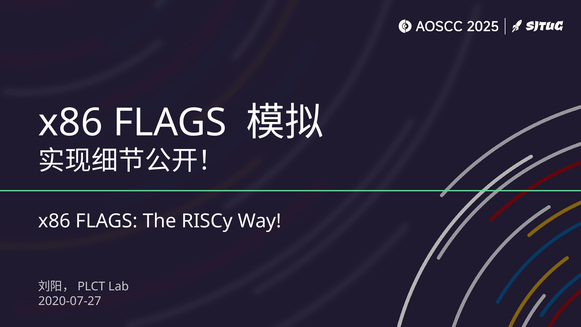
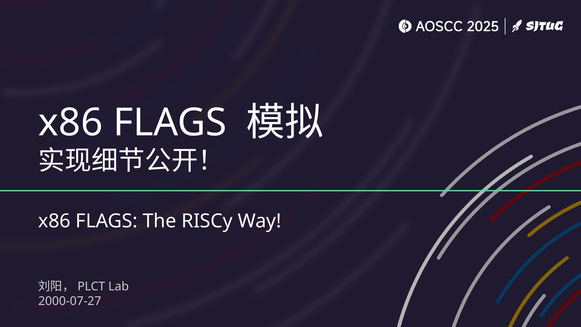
2020-07-27: 2020-07-27 -> 2000-07-27
